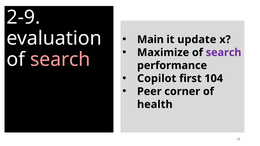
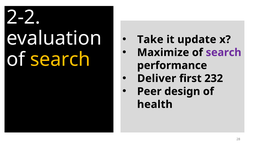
2-9: 2-9 -> 2-2
Main: Main -> Take
search at (60, 59) colour: pink -> yellow
Copilot: Copilot -> Deliver
104: 104 -> 232
corner: corner -> design
